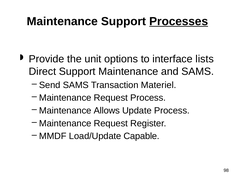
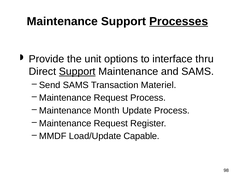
lists: lists -> thru
Support at (77, 72) underline: none -> present
Allows: Allows -> Month
